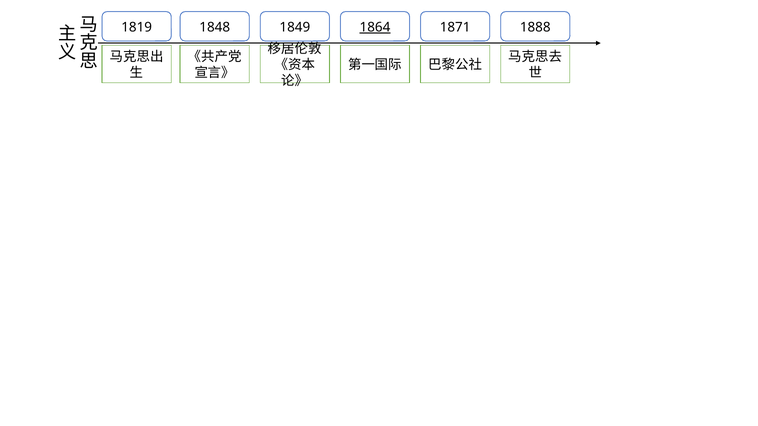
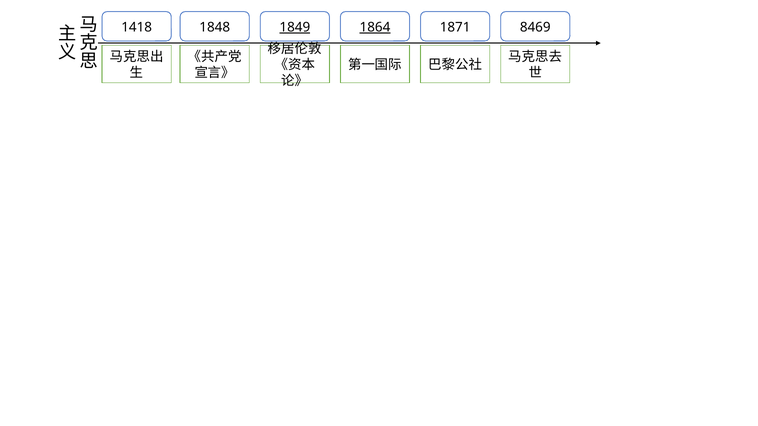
1819: 1819 -> 1418
1849 underline: none -> present
1888: 1888 -> 8469
